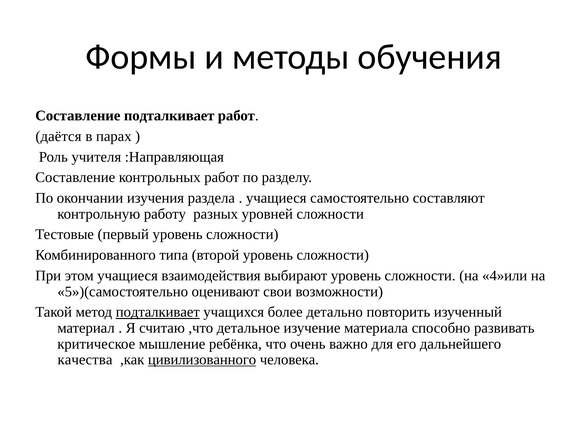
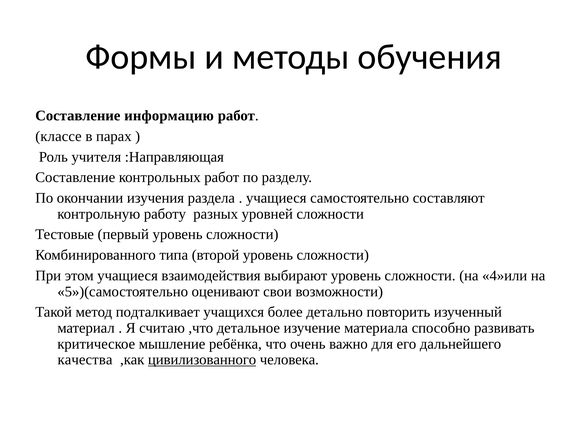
Составление подталкивает: подталкивает -> информацию
даётся: даётся -> классе
подталкивает at (158, 312) underline: present -> none
